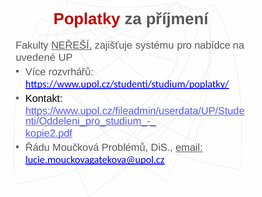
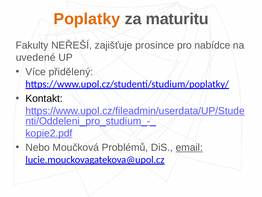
Poplatky colour: red -> orange
příjmení: příjmení -> maturitu
NEŘEŠÍ underline: present -> none
systému: systému -> prosince
rozvrhářů: rozvrhářů -> přidělený
Řádu: Řádu -> Nebo
